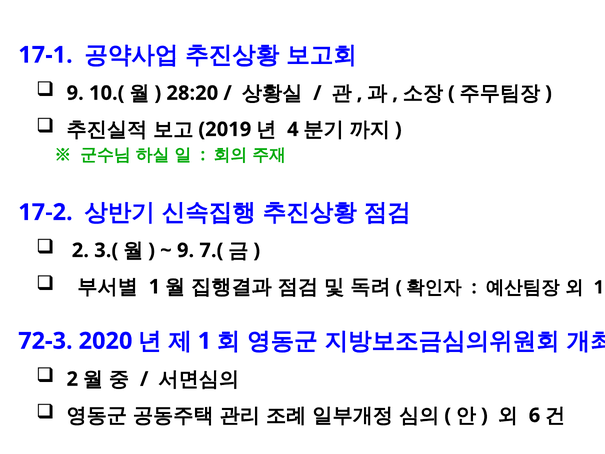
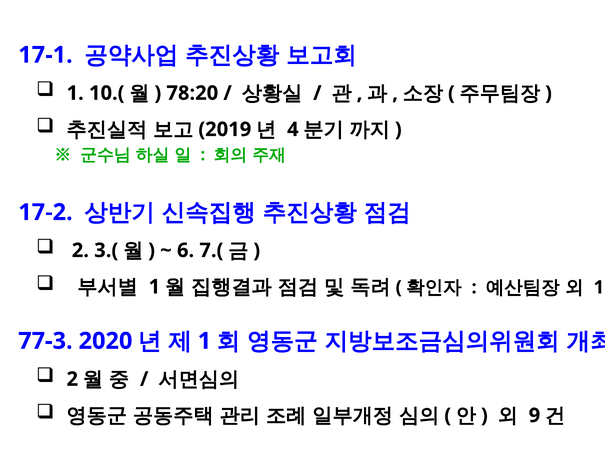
9 at (75, 93): 9 -> 1
28:20: 28:20 -> 78:20
9 at (186, 250): 9 -> 6
72-3: 72-3 -> 77-3
6: 6 -> 9
